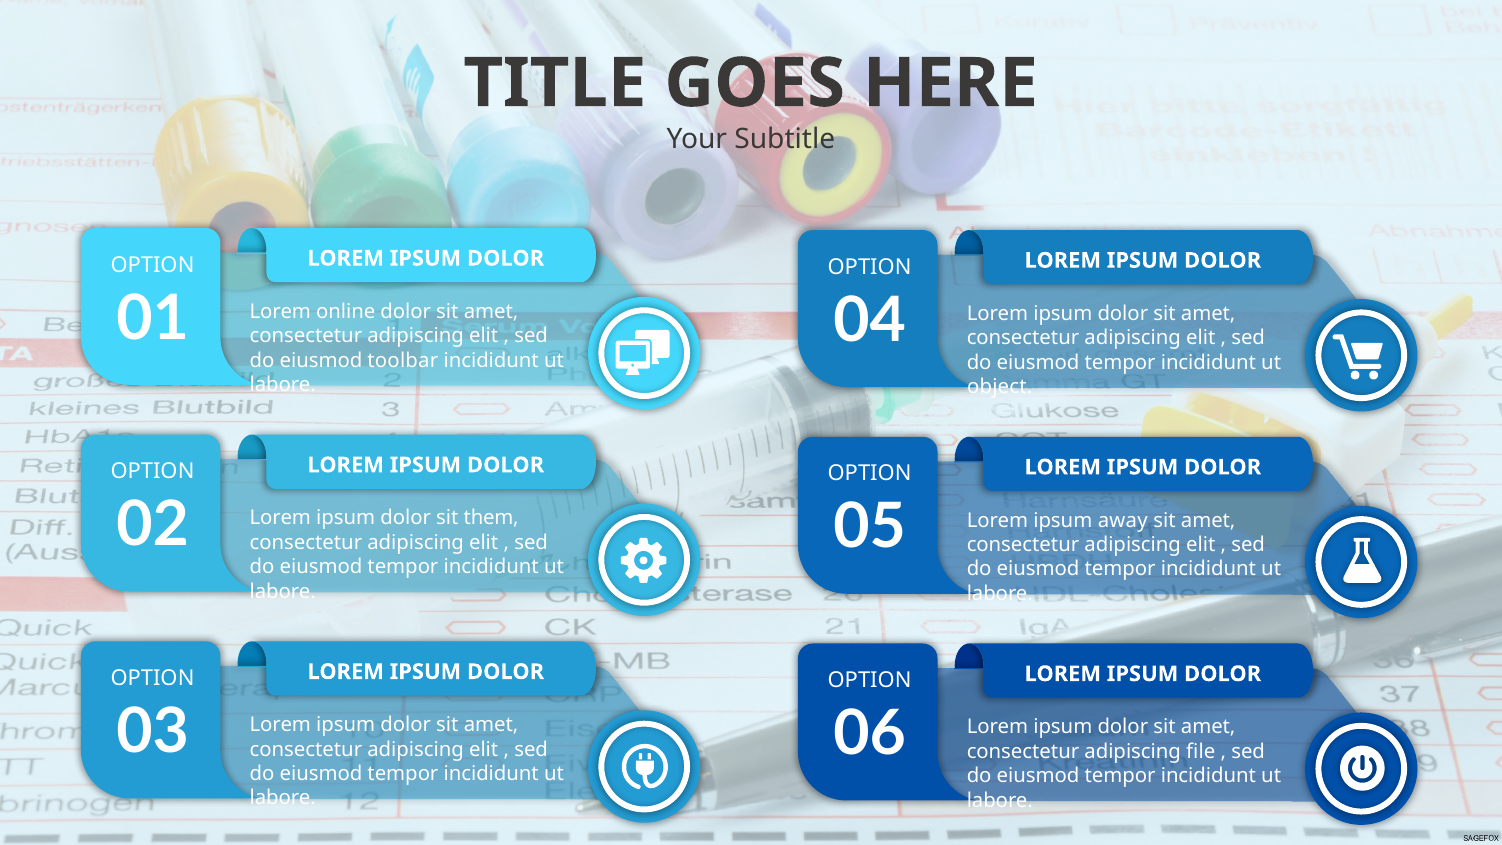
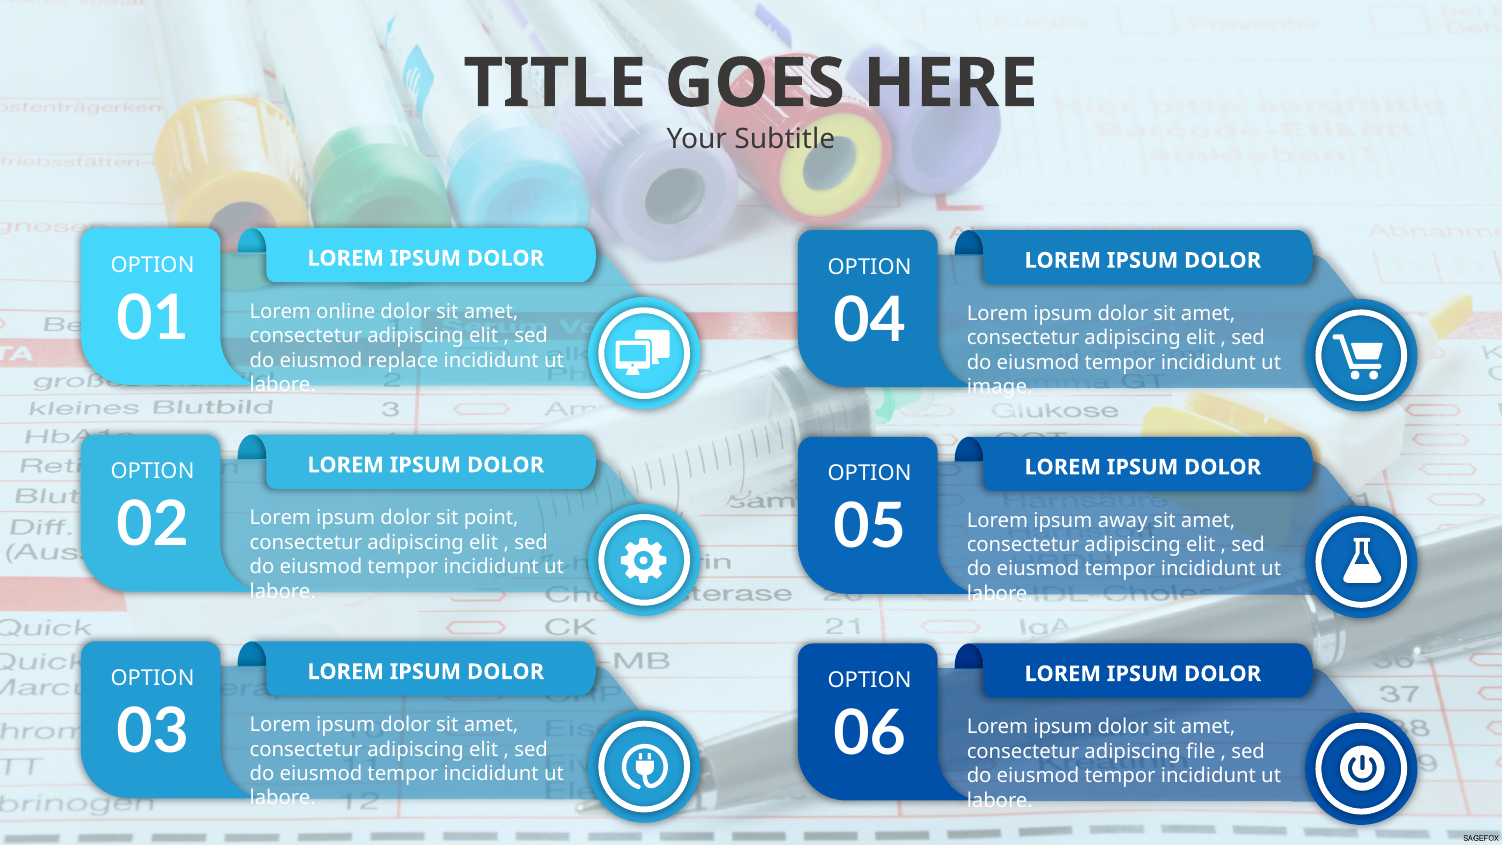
toolbar: toolbar -> replace
object: object -> image
them: them -> point
